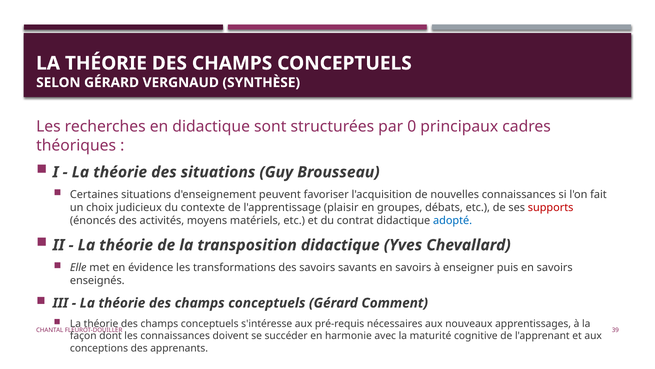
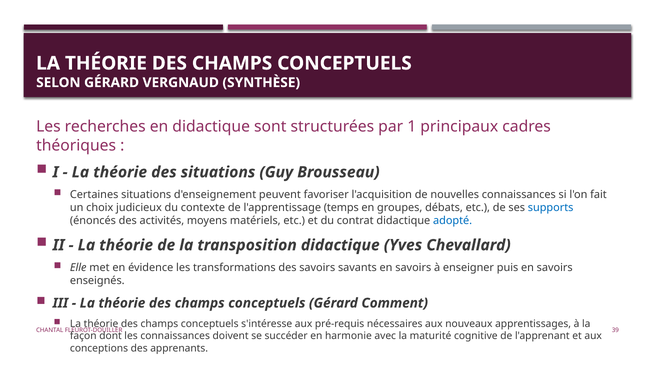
0: 0 -> 1
plaisir: plaisir -> temps
supports colour: red -> blue
